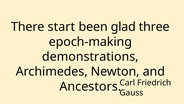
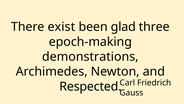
start: start -> exist
Ancestors: Ancestors -> Respected
